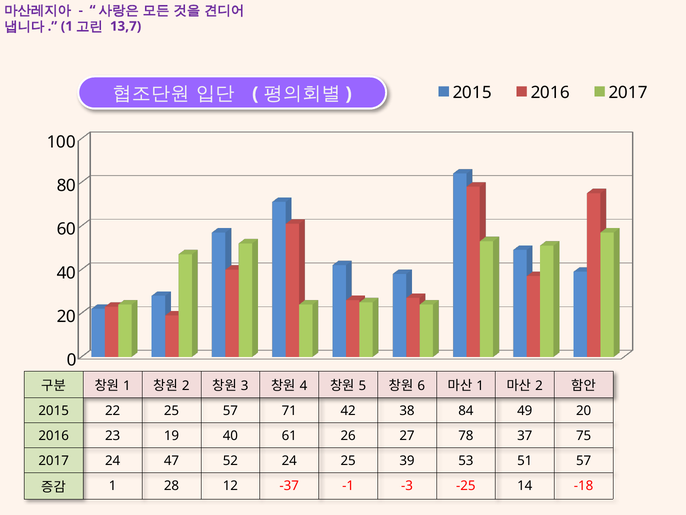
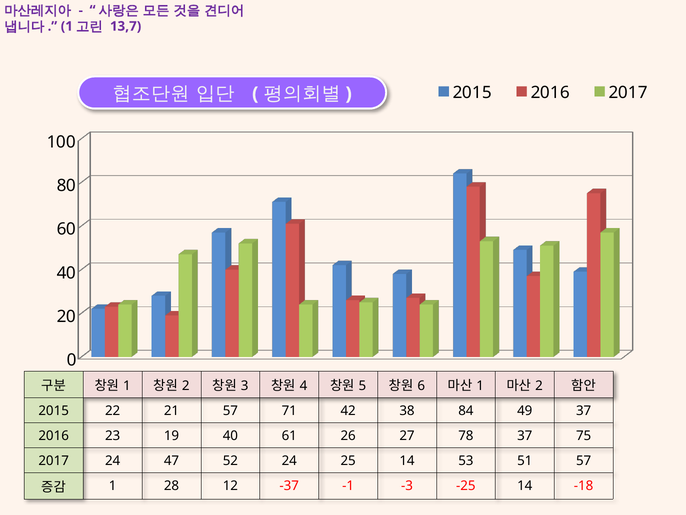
22 25: 25 -> 21
49 20: 20 -> 37
25 39: 39 -> 14
